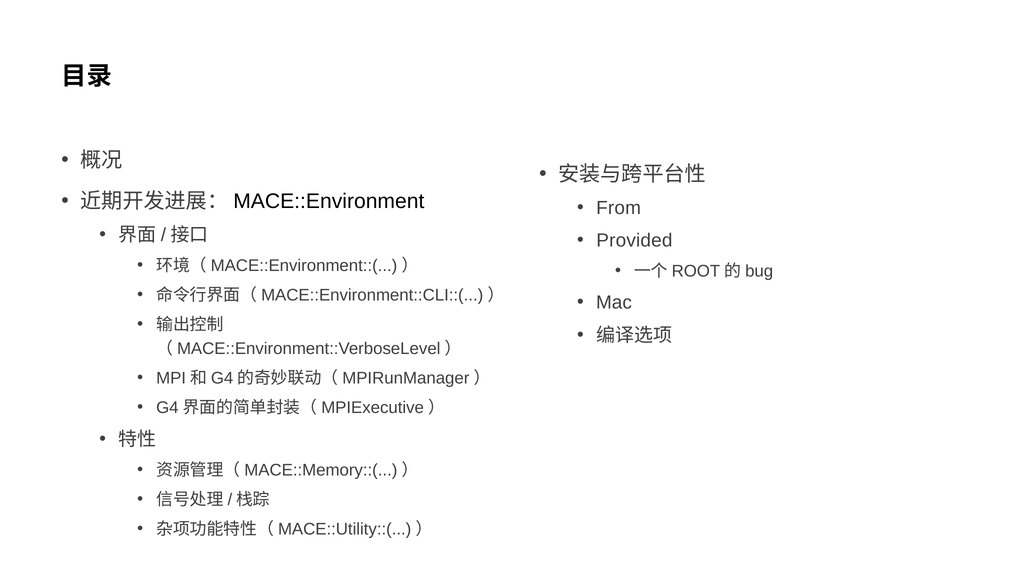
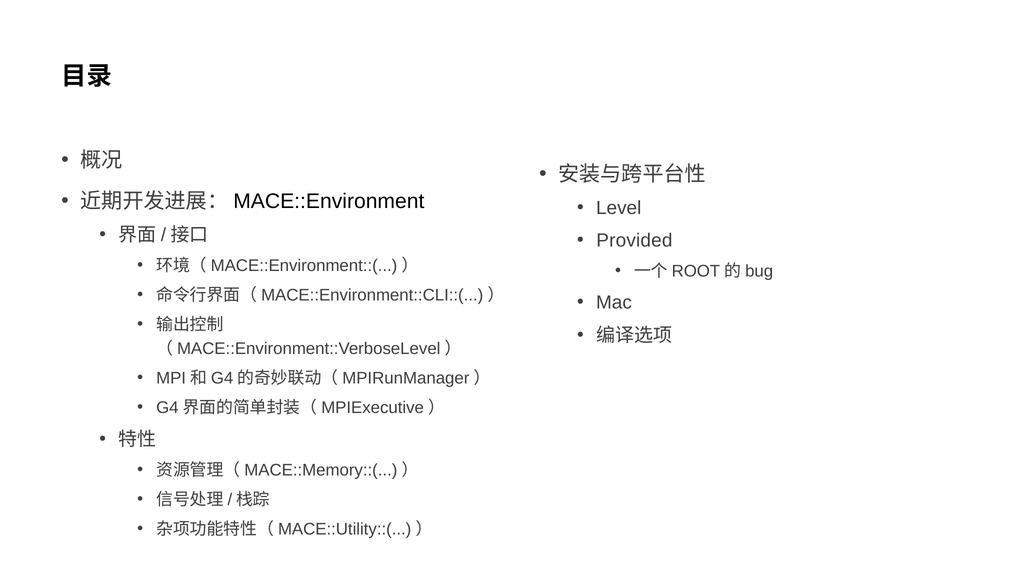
From: From -> Level
